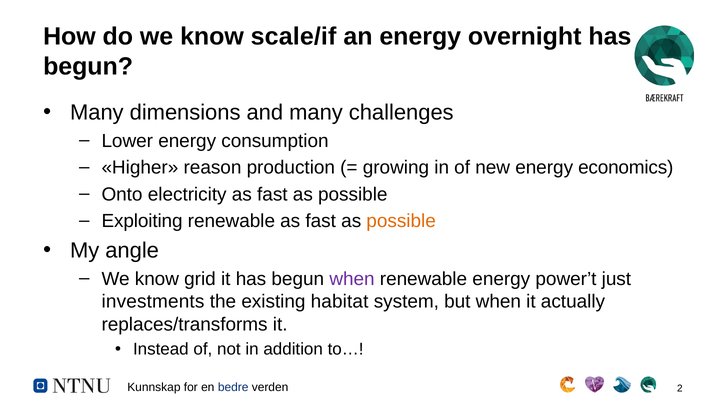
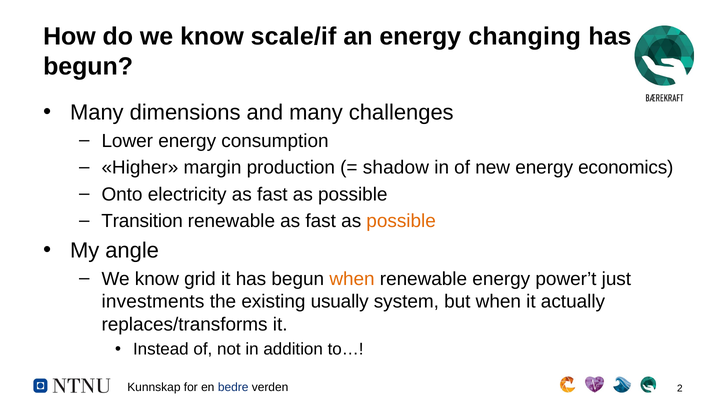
overnight: overnight -> changing
reason: reason -> margin
growing: growing -> shadow
Exploiting: Exploiting -> Transition
when at (352, 279) colour: purple -> orange
habitat: habitat -> usually
